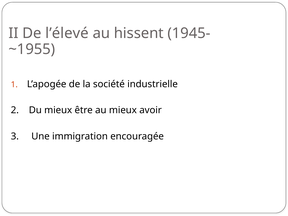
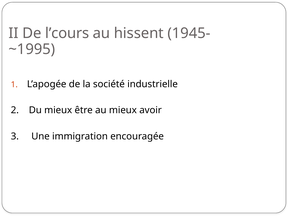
l’élevé: l’élevé -> l’cours
~1955: ~1955 -> ~1995
